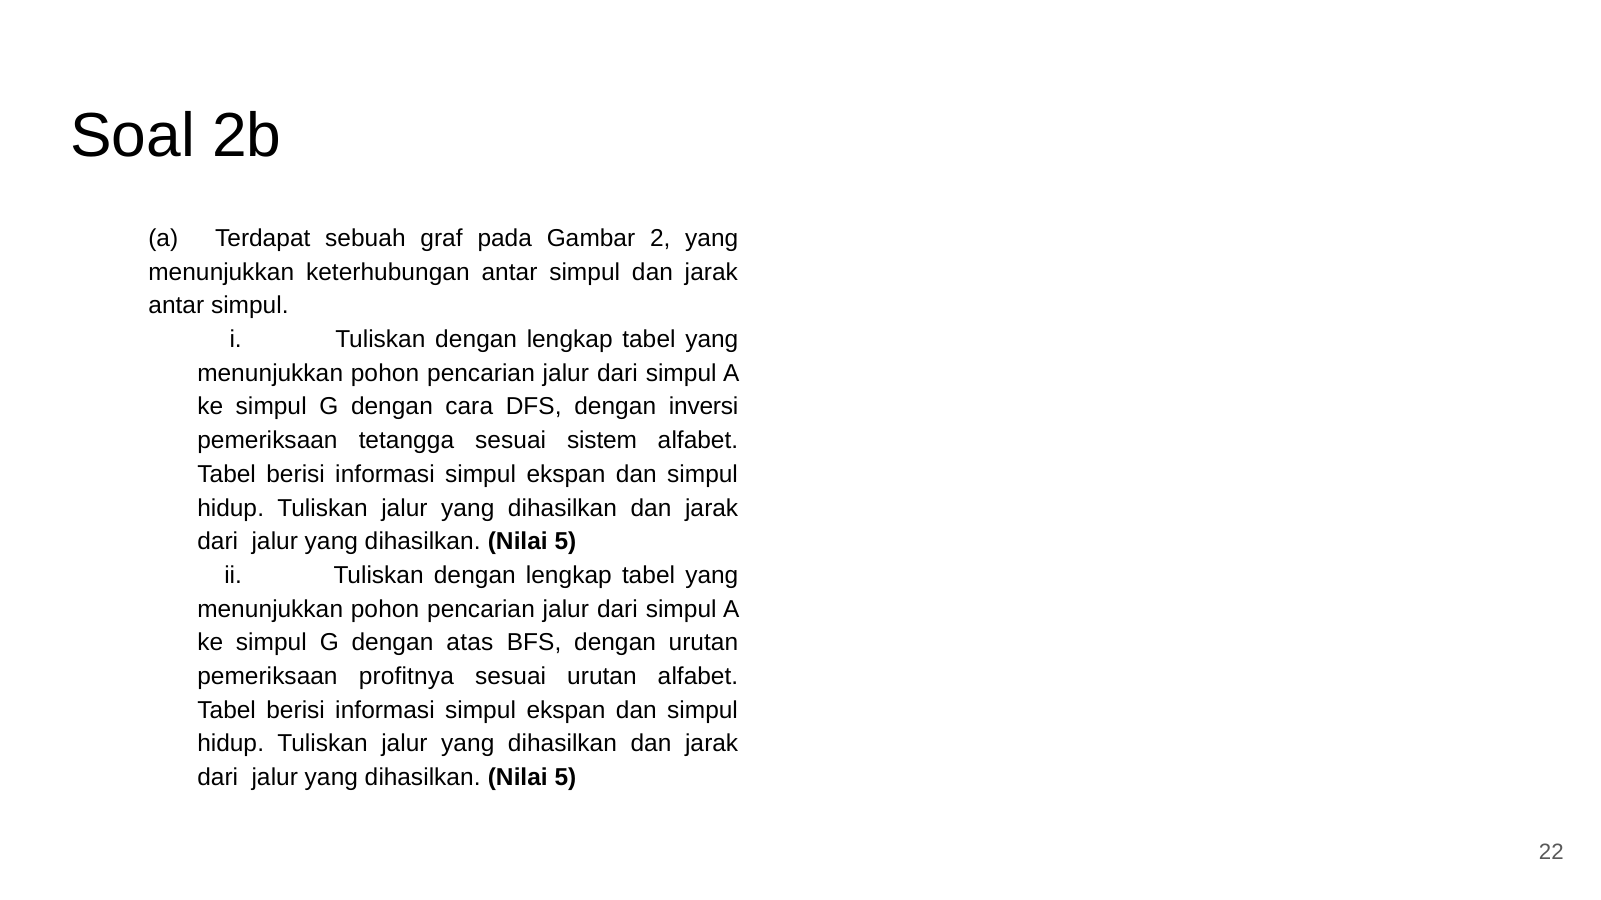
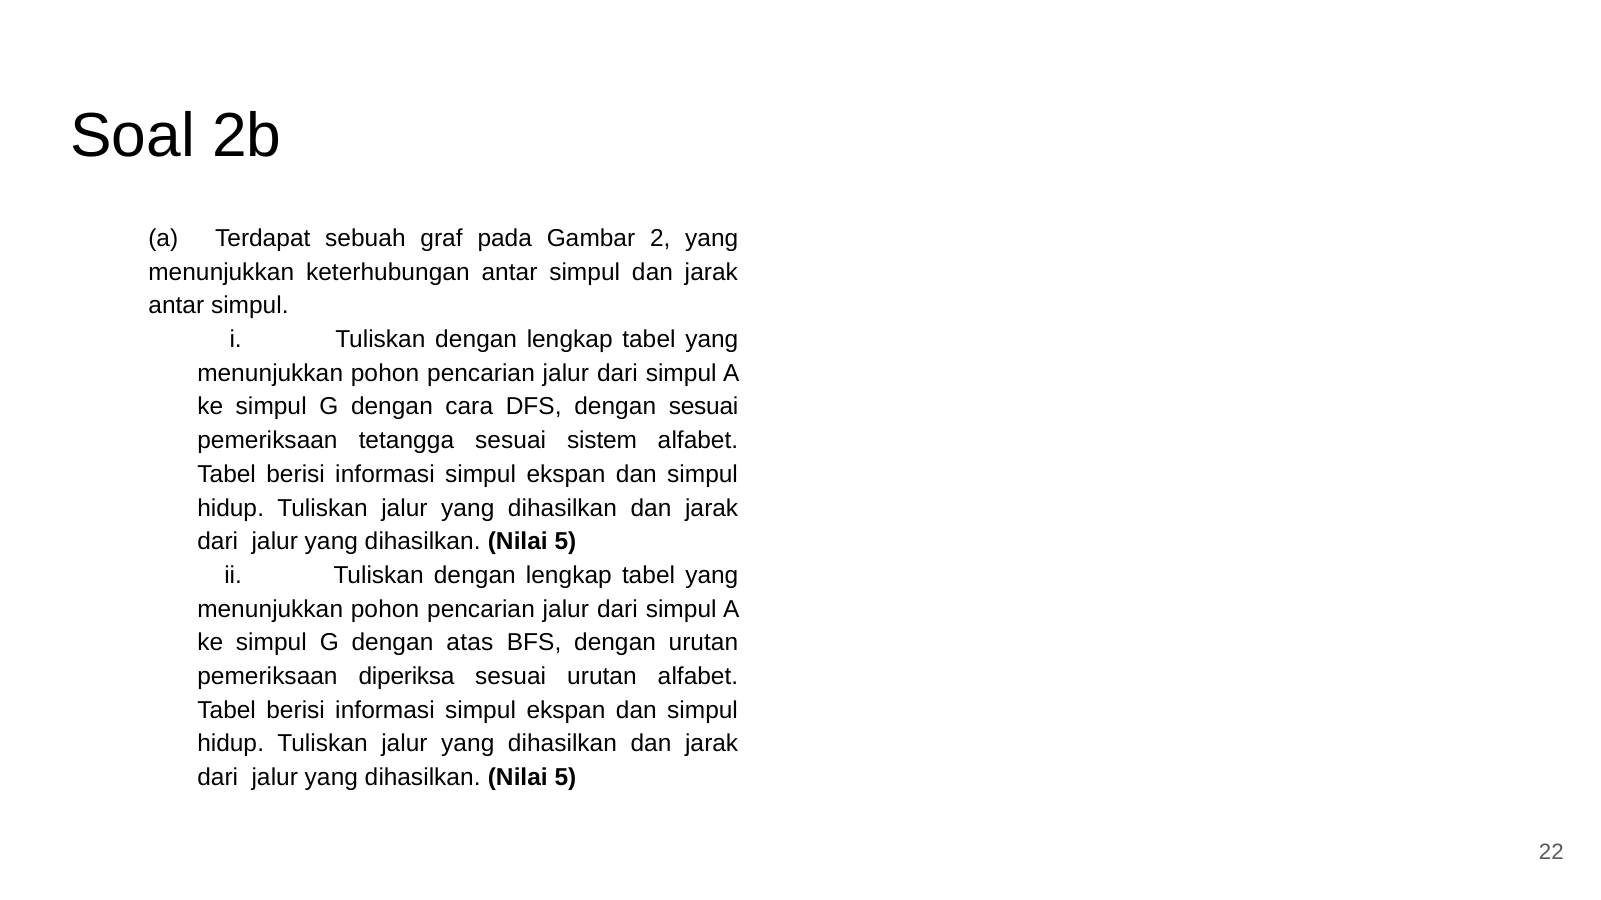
dengan inversi: inversi -> sesuai
profitnya: profitnya -> diperiksa
